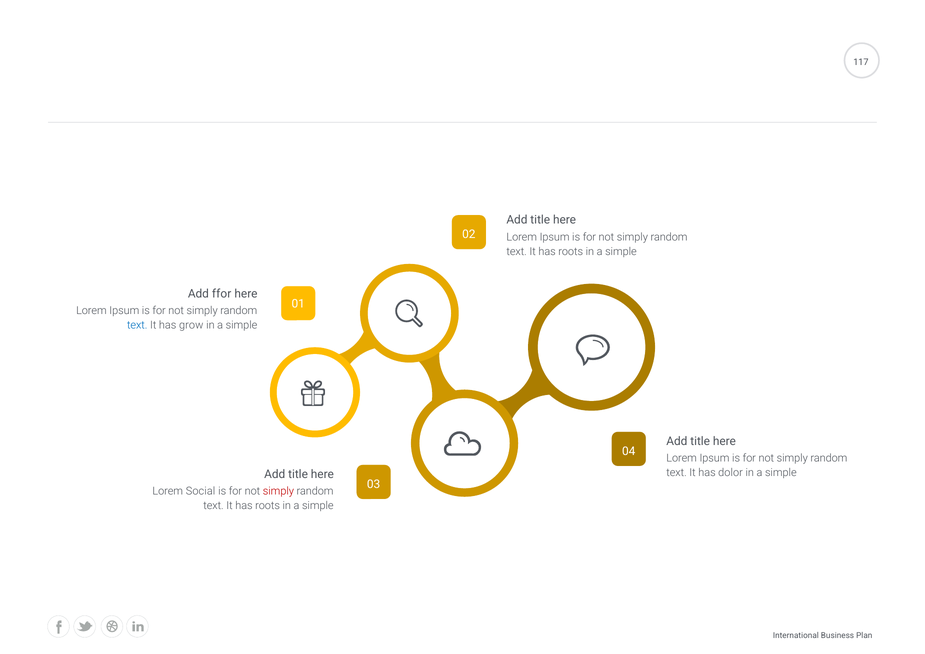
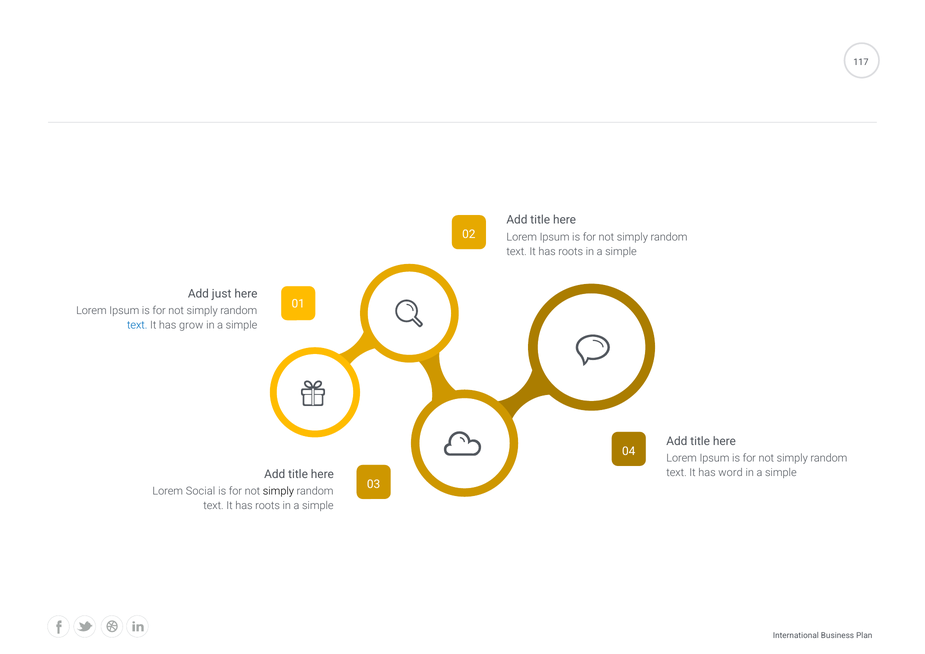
ffor: ffor -> just
dolor: dolor -> word
simply at (278, 491) colour: red -> black
